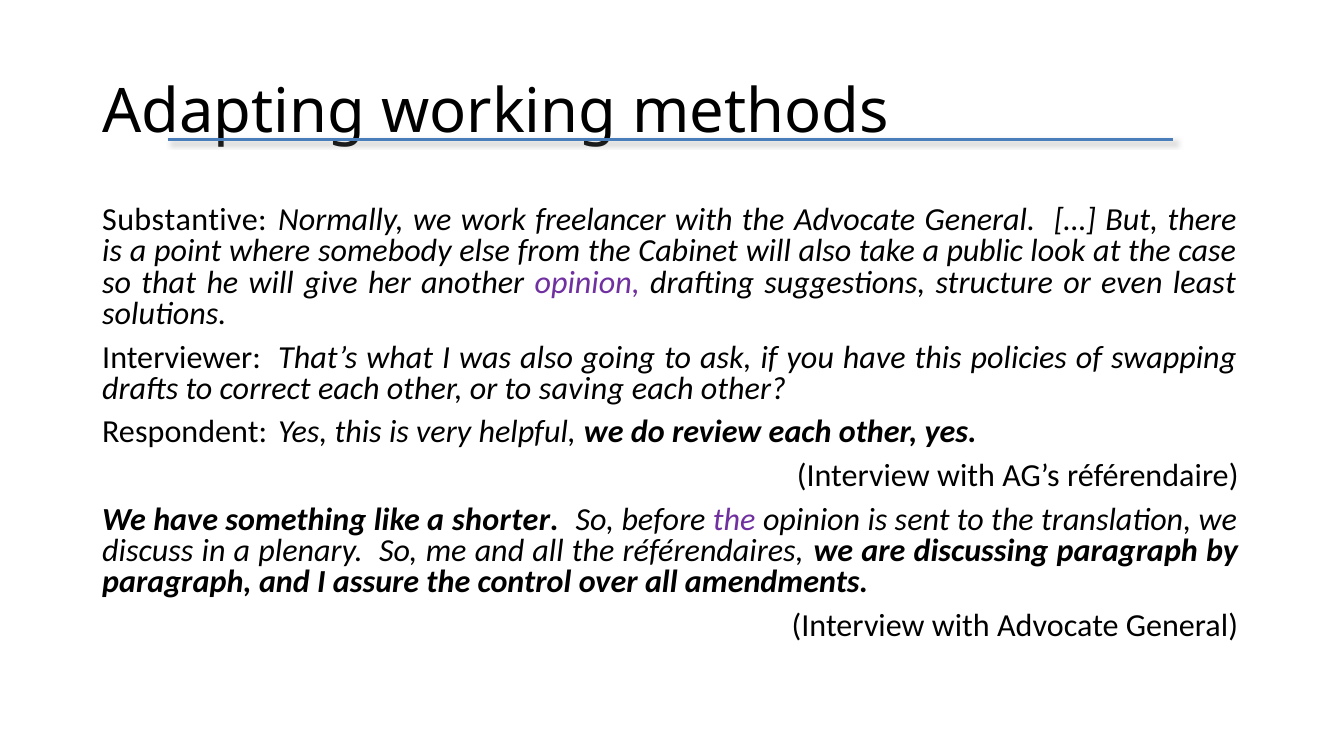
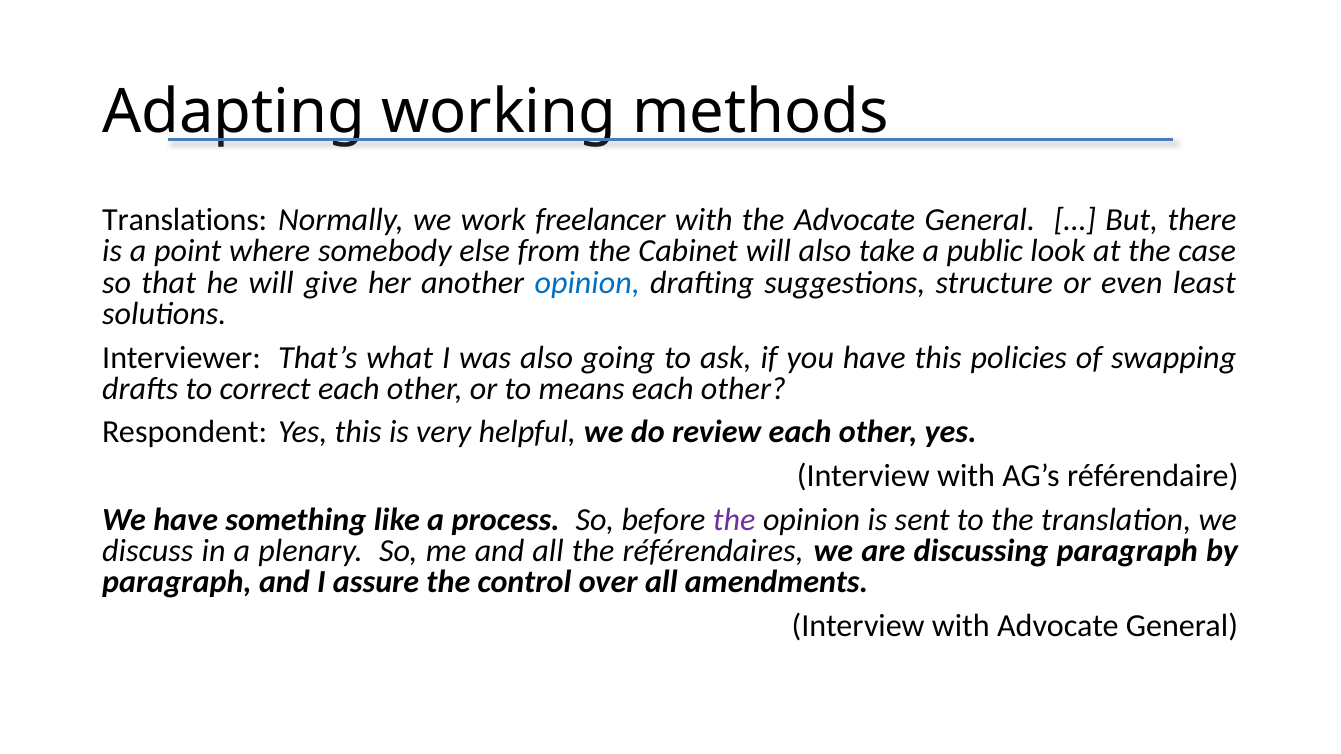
Substantive: Substantive -> Translations
opinion at (587, 283) colour: purple -> blue
saving: saving -> means
shorter: shorter -> process
